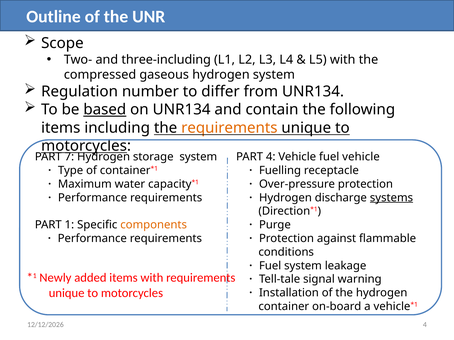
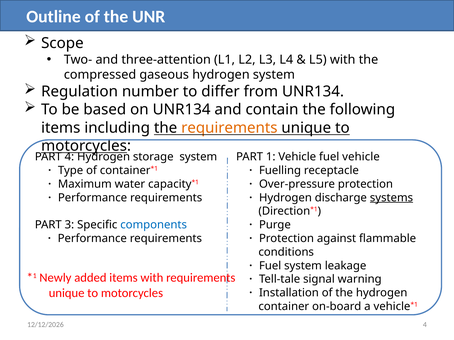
three-including: three-including -> three-attention
based underline: present -> none
PART 7: 7 -> 4
PART 4: 4 -> 1
1: 1 -> 3
components colour: orange -> blue
